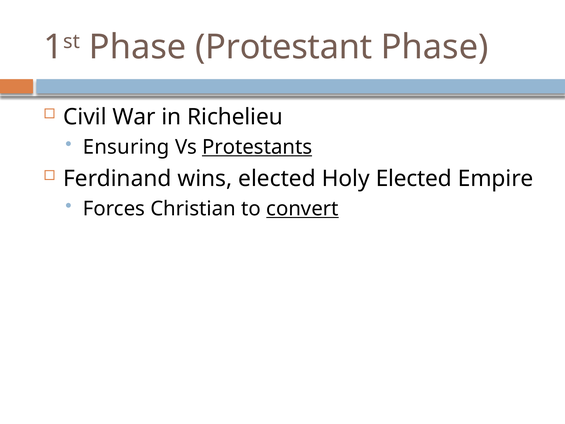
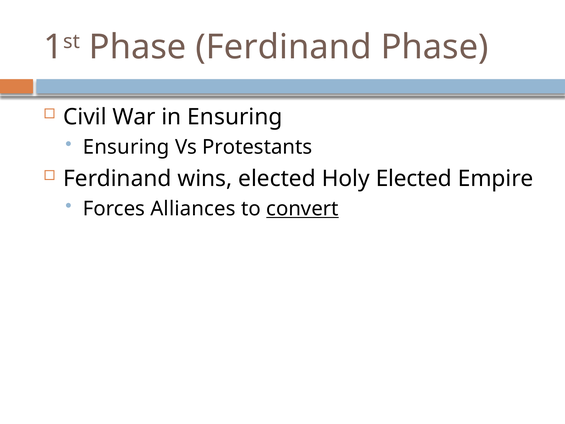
Phase Protestant: Protestant -> Ferdinand
in Richelieu: Richelieu -> Ensuring
Protestants underline: present -> none
Christian: Christian -> Alliances
